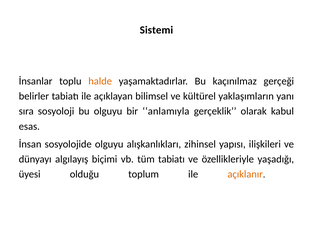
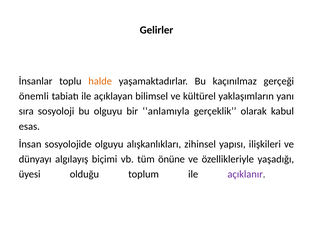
Sistemi: Sistemi -> Gelirler
belirler: belirler -> önemli
tüm tabiatı: tabiatı -> önüne
açıklanır colour: orange -> purple
